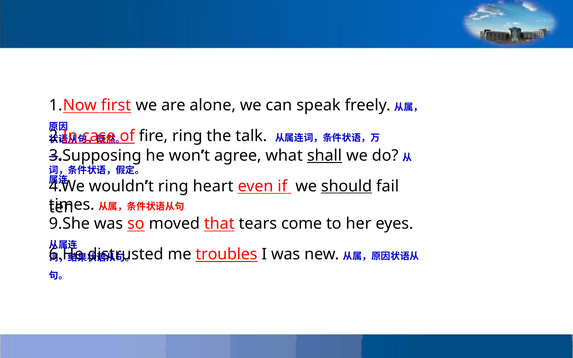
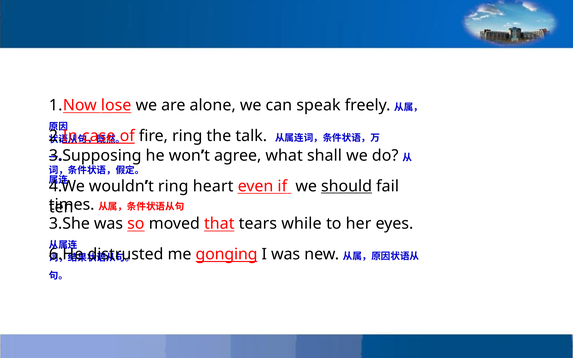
first: first -> lose
shall underline: present -> none
9.She: 9.She -> 3.She
come: come -> while
troubles: troubles -> gonging
